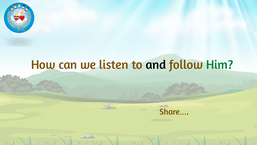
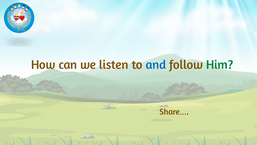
and colour: black -> blue
